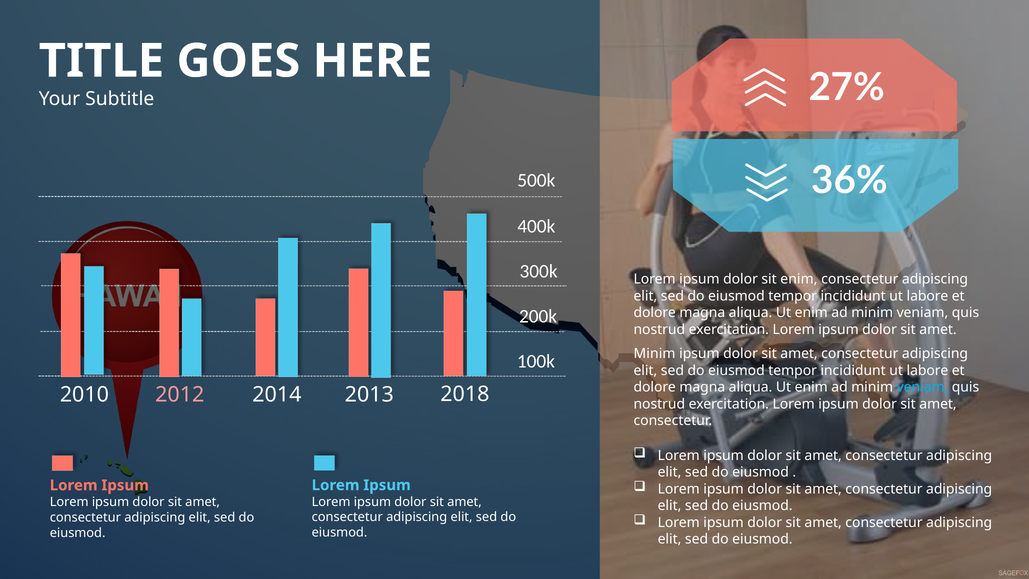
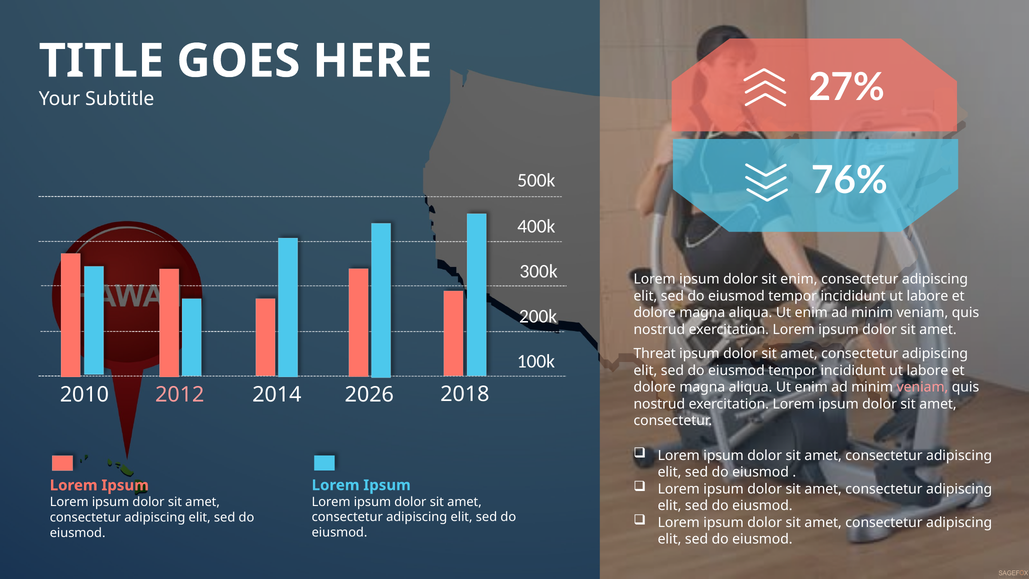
36%: 36% -> 76%
Minim at (655, 354): Minim -> Threat
veniam at (922, 387) colour: light blue -> pink
2013: 2013 -> 2026
